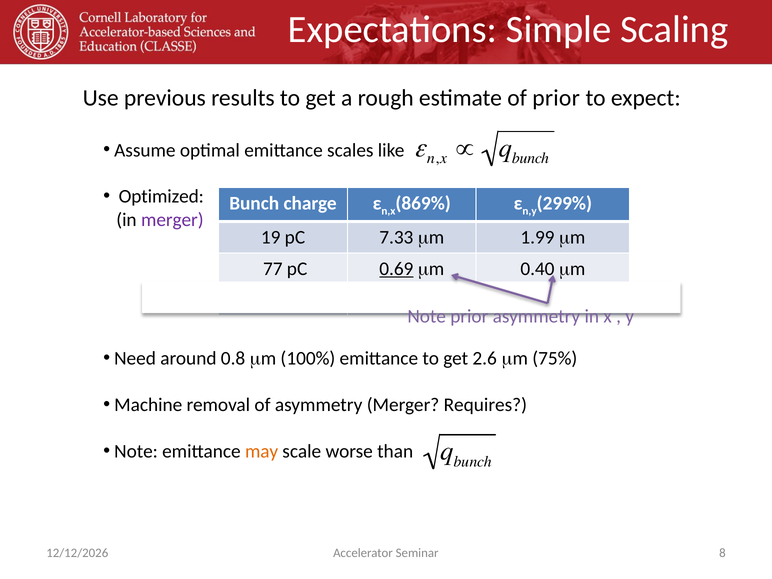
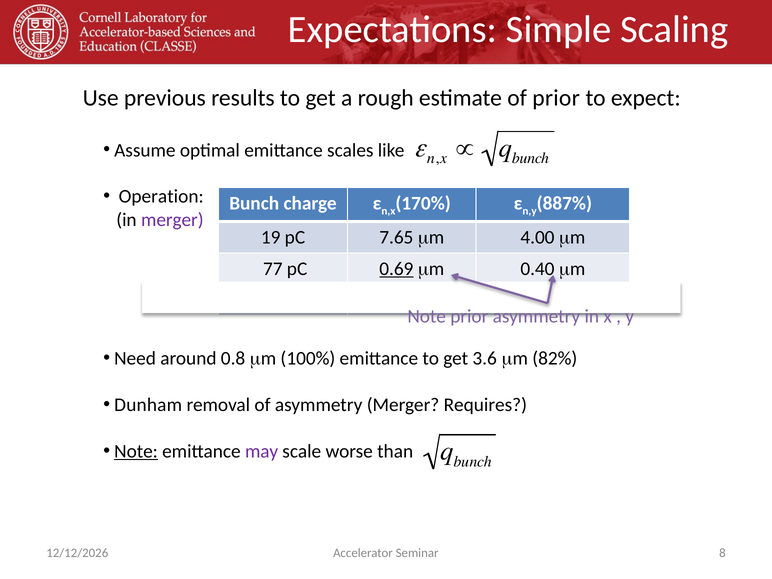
Optimized: Optimized -> Operation
869%: 869% -> 170%
299%: 299% -> 887%
7.33: 7.33 -> 7.65
1.99: 1.99 -> 4.00
2.6: 2.6 -> 3.6
75%: 75% -> 82%
Machine: Machine -> Dunham
Note at (136, 451) underline: none -> present
may colour: orange -> purple
